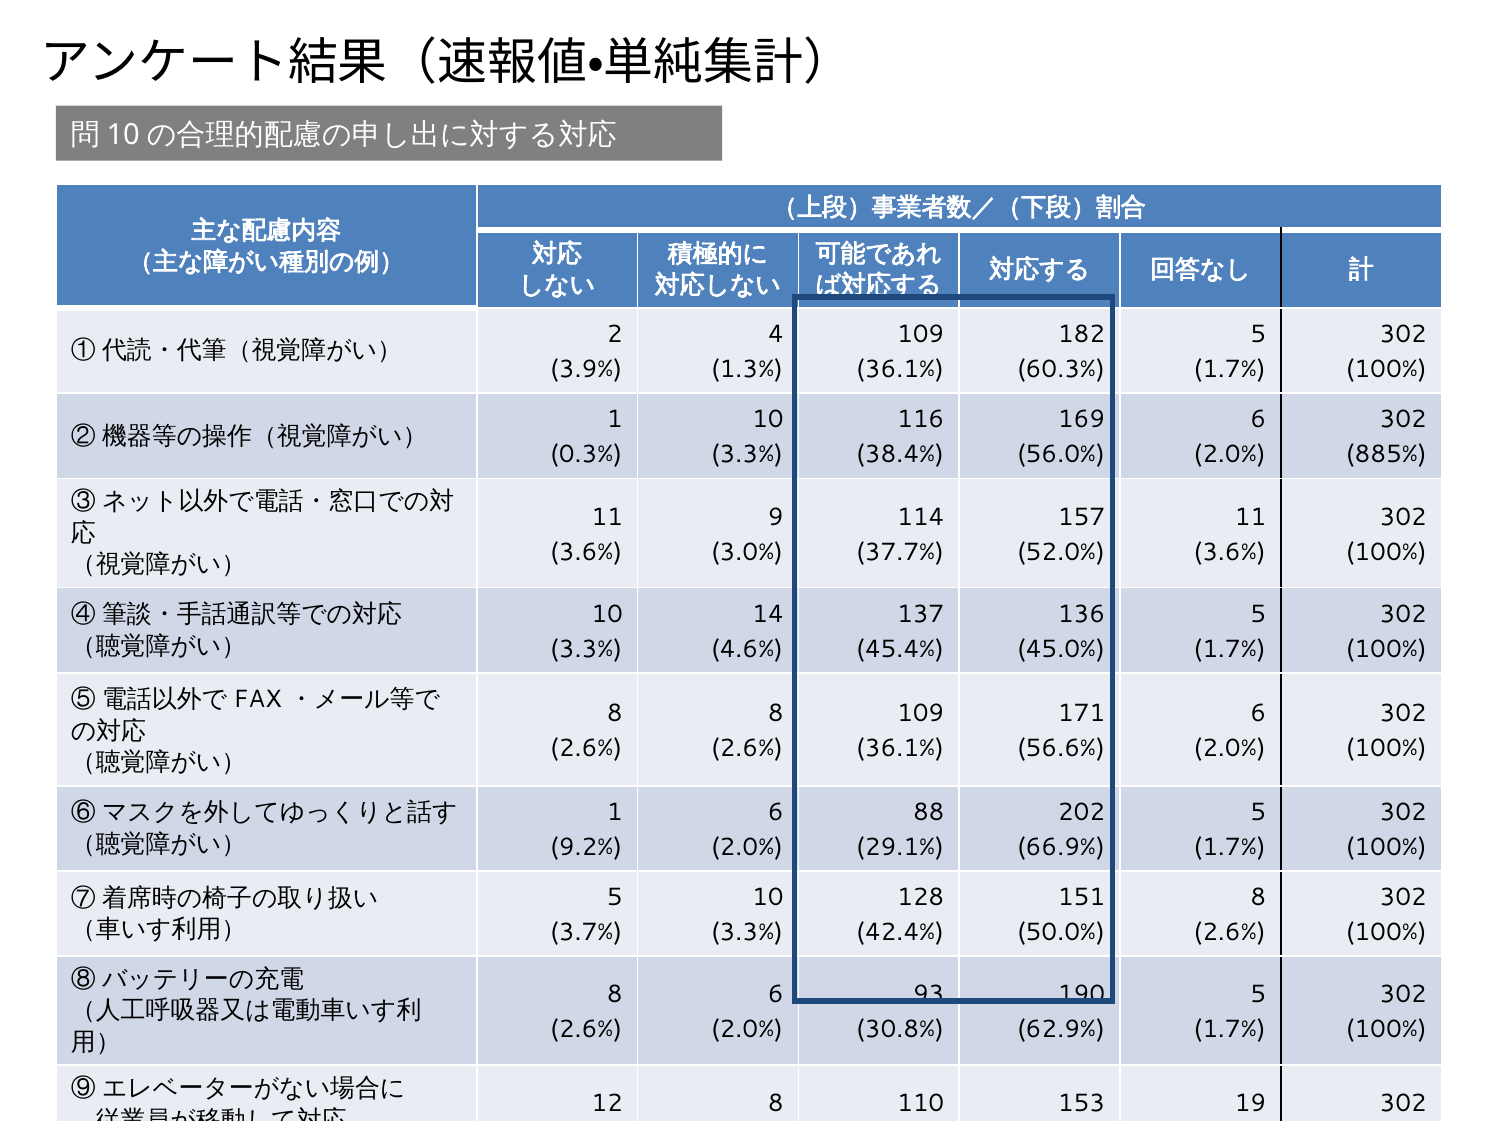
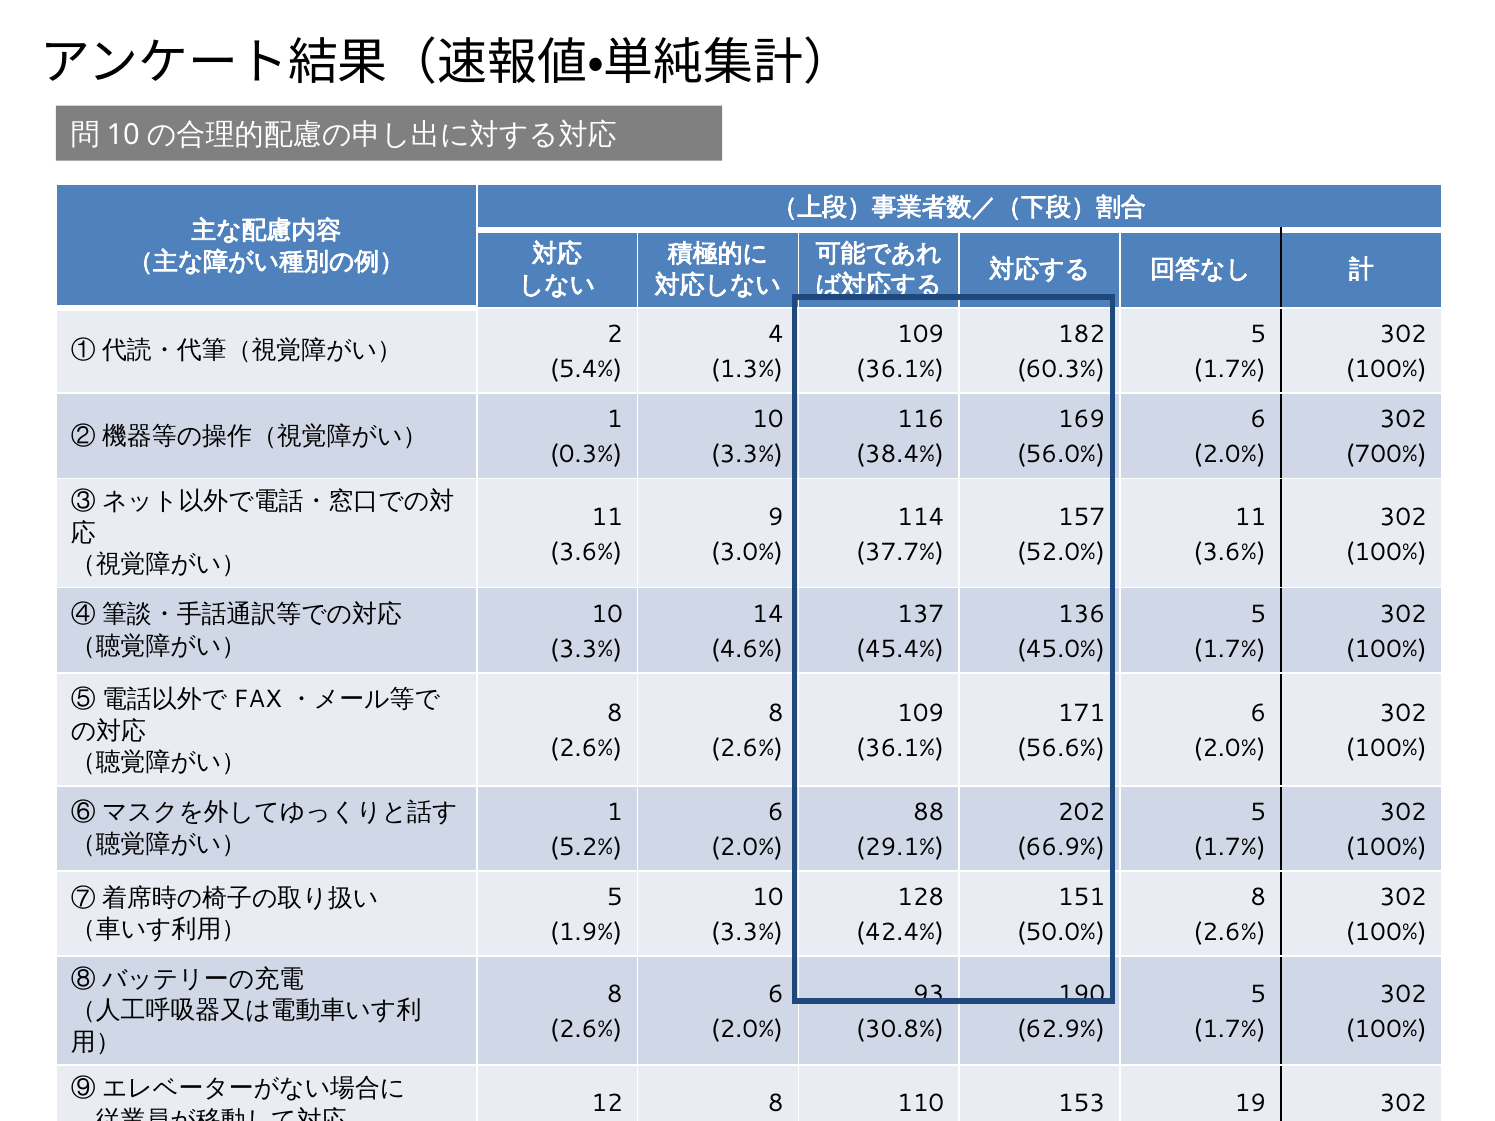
3.9%: 3.9% -> 5.4%
885%: 885% -> 700%
9.2%: 9.2% -> 5.2%
3.7%: 3.7% -> 1.9%
